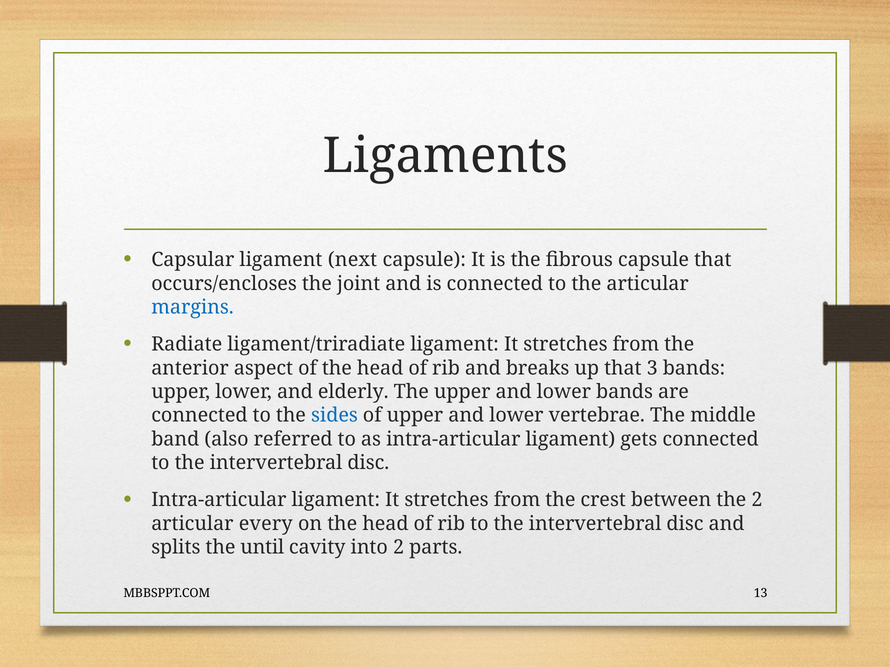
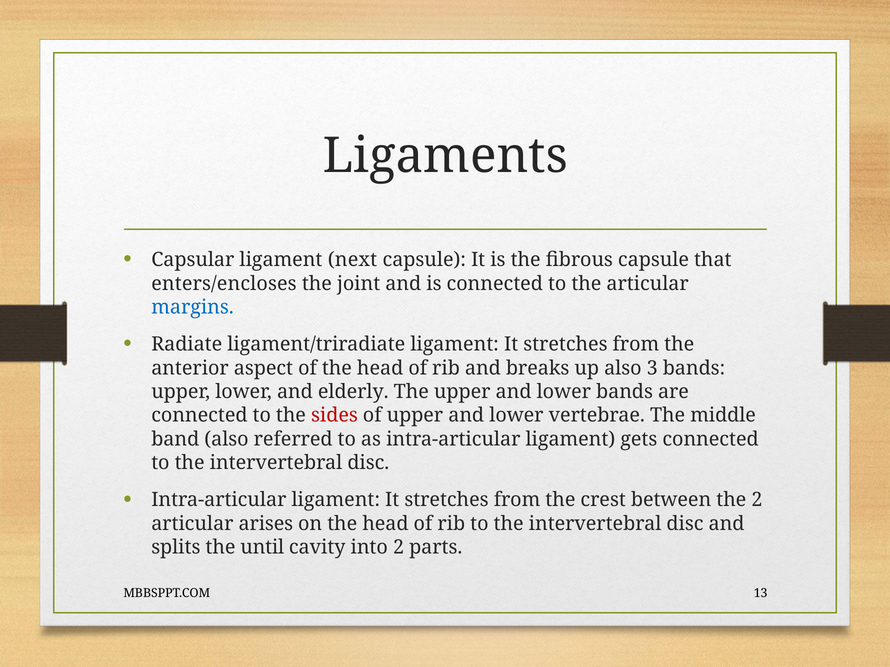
occurs/encloses: occurs/encloses -> enters/encloses
up that: that -> also
sides colour: blue -> red
every: every -> arises
